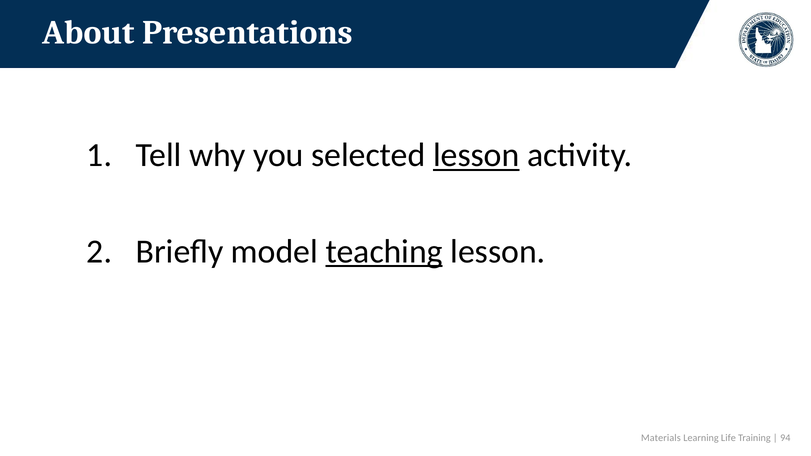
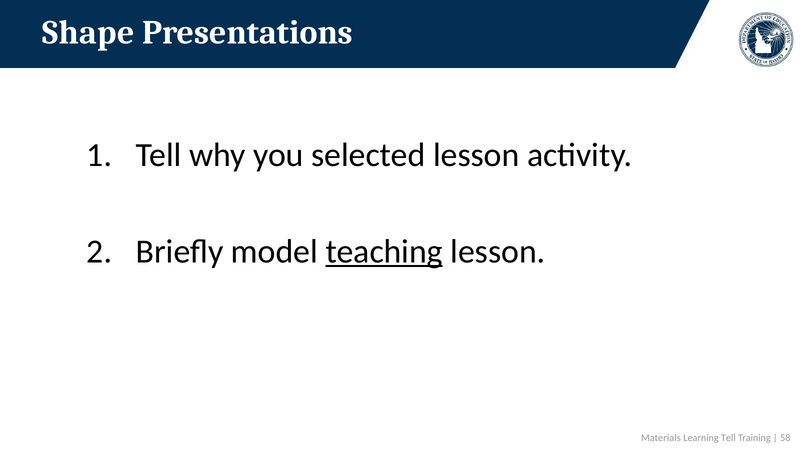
About: About -> Shape
lesson at (476, 155) underline: present -> none
Learning Life: Life -> Tell
94: 94 -> 58
